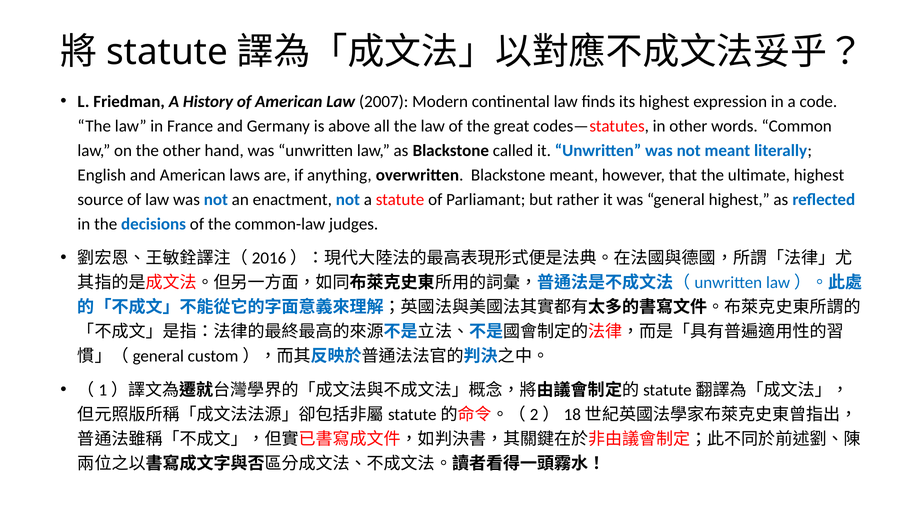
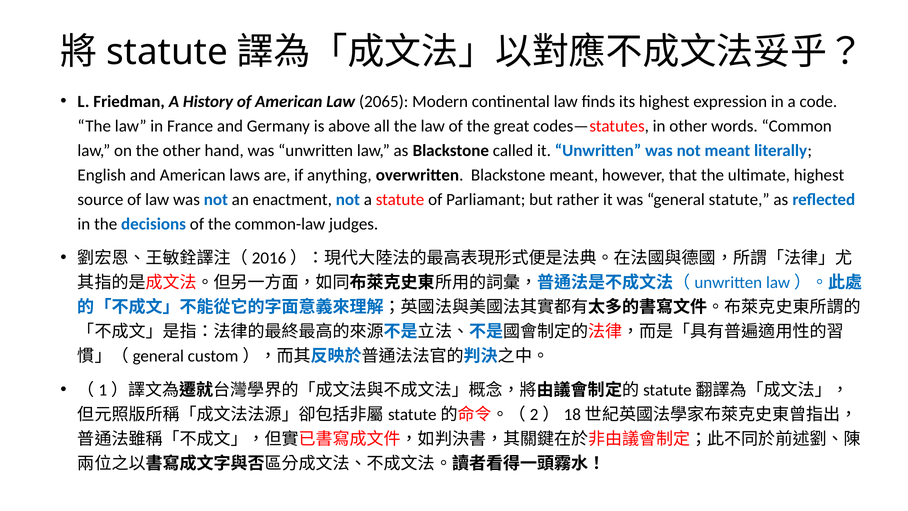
2007: 2007 -> 2065
general highest: highest -> statute
